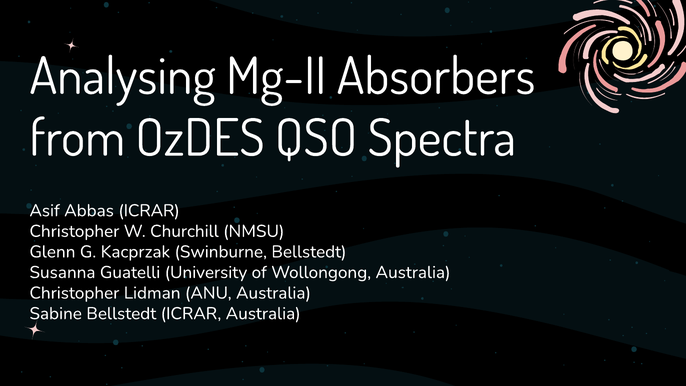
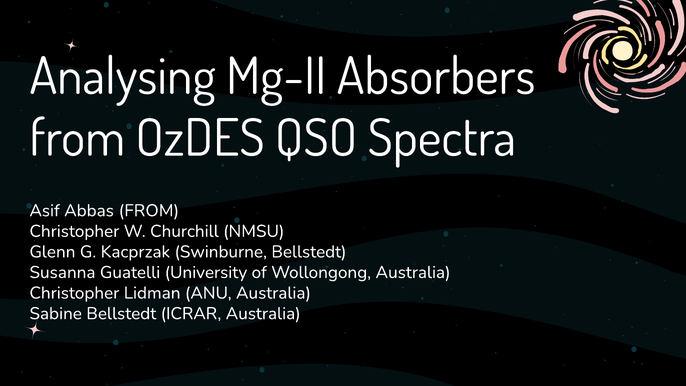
Abbas ICRAR: ICRAR -> FROM
